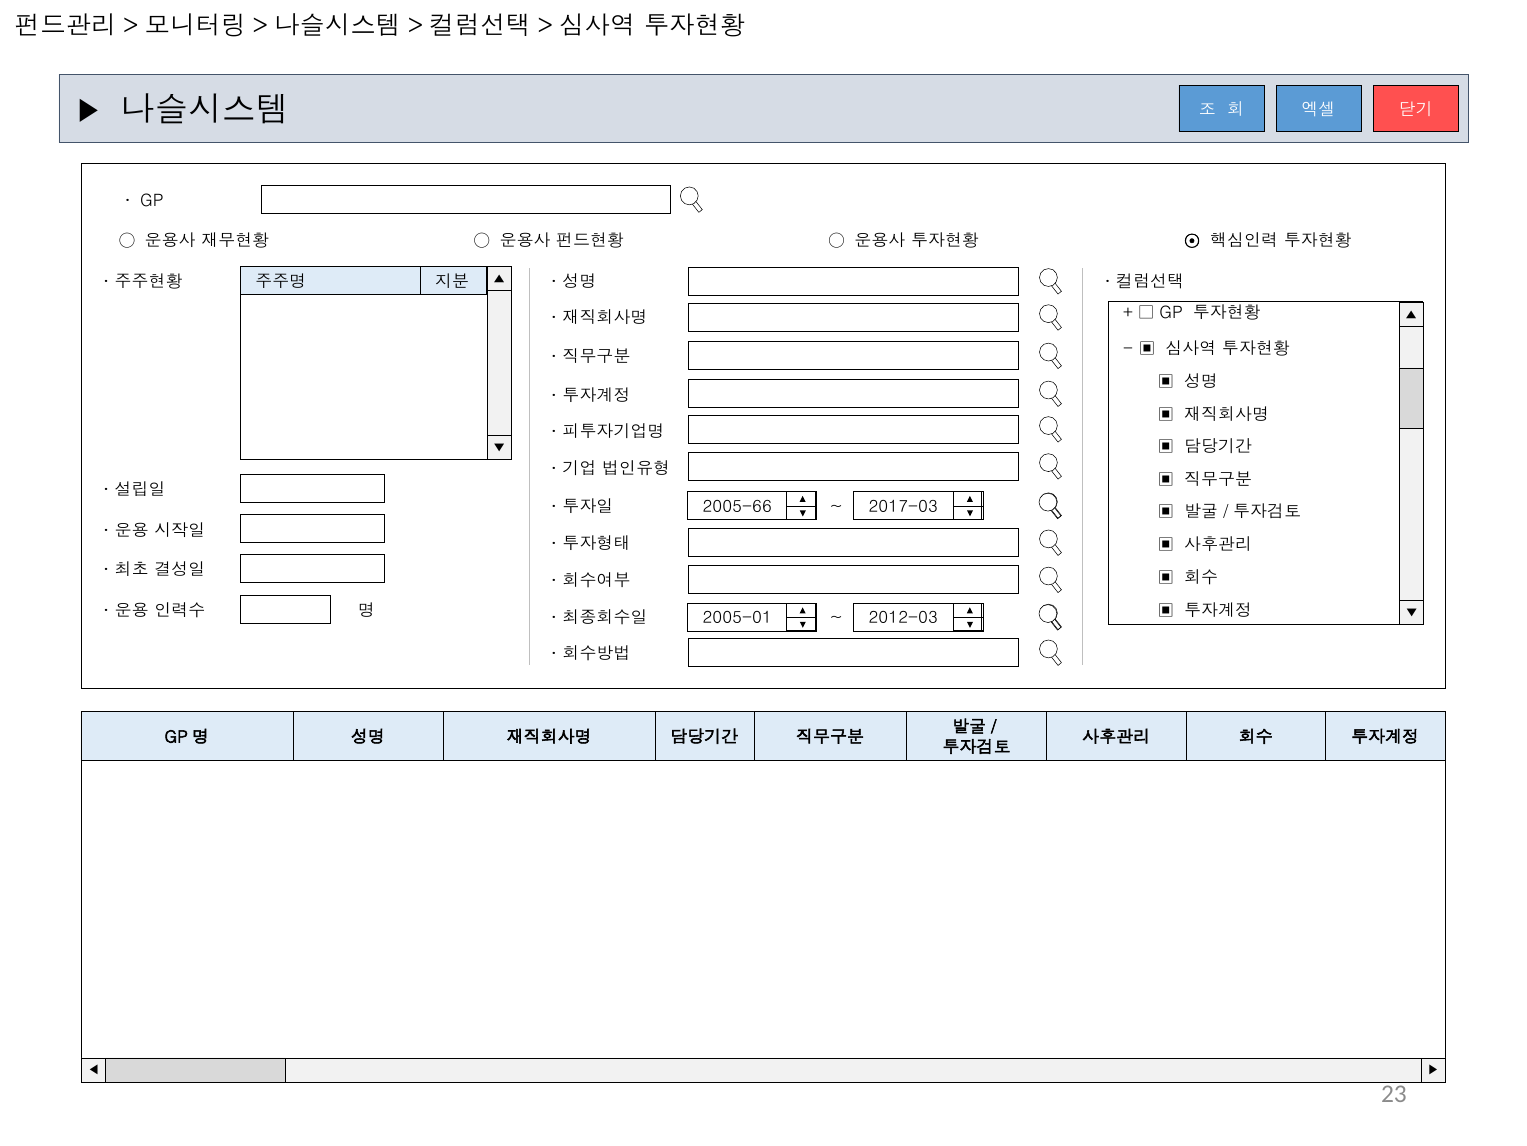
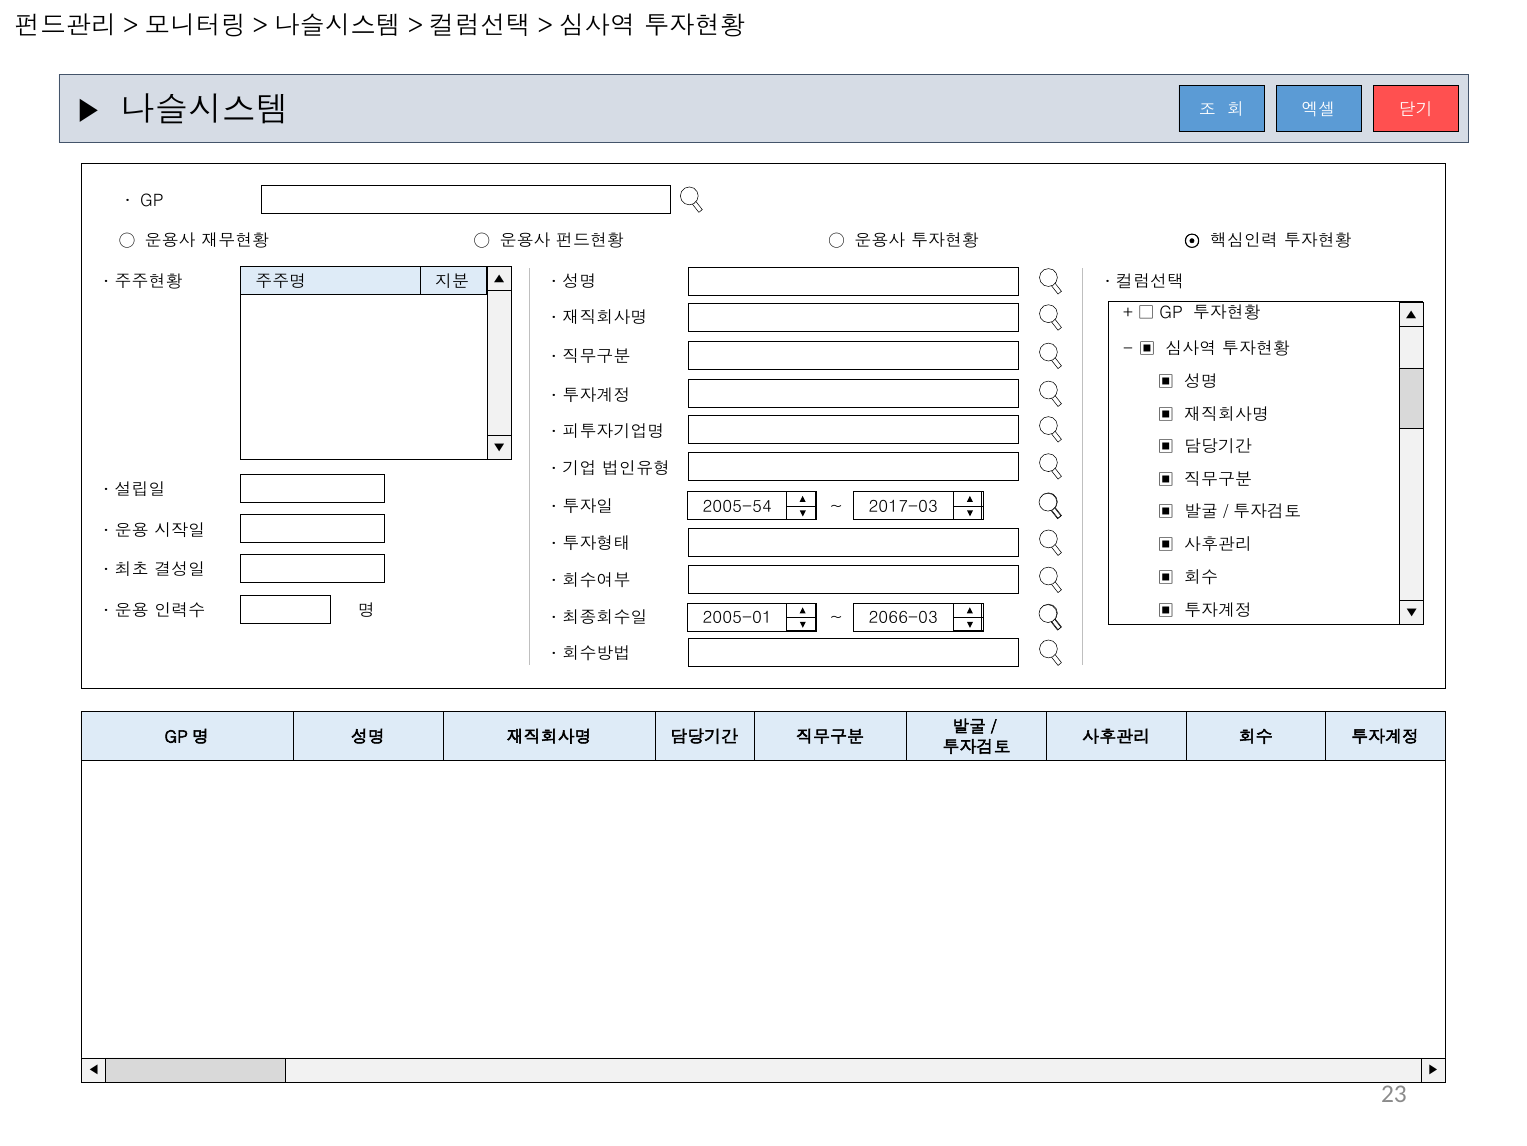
2005-66: 2005-66 -> 2005-54
2012-03: 2012-03 -> 2066-03
